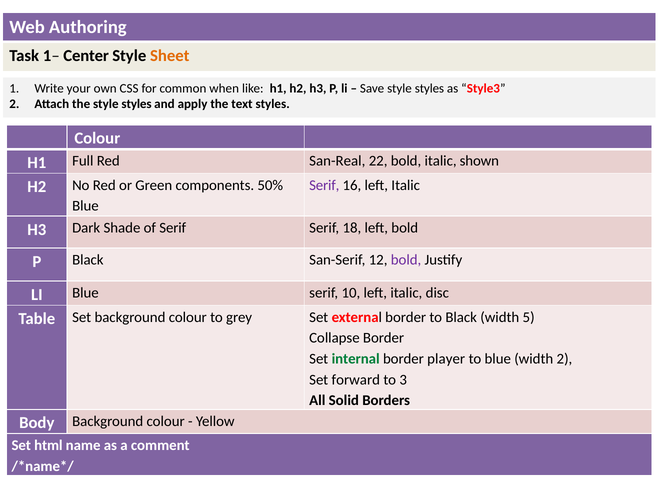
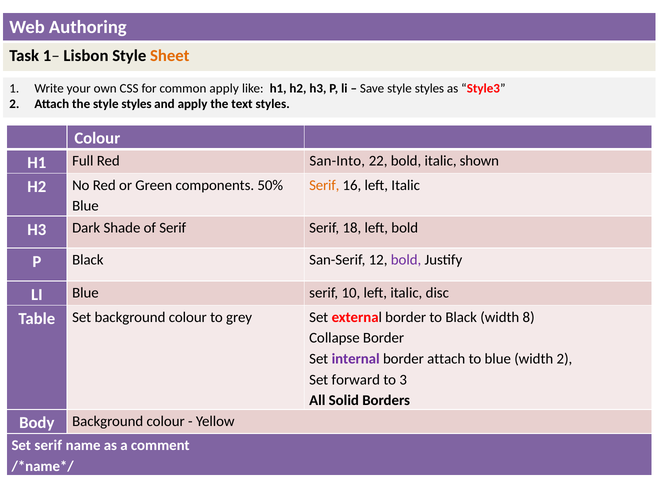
Center: Center -> Lisbon
common when: when -> apply
San-Real: San-Real -> San-Into
Serif at (324, 185) colour: purple -> orange
5: 5 -> 8
internal colour: green -> purple
border player: player -> attach
Set html: html -> serif
